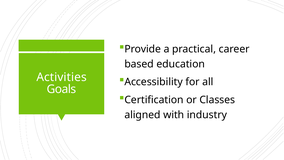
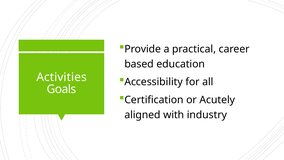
Classes: Classes -> Acutely
